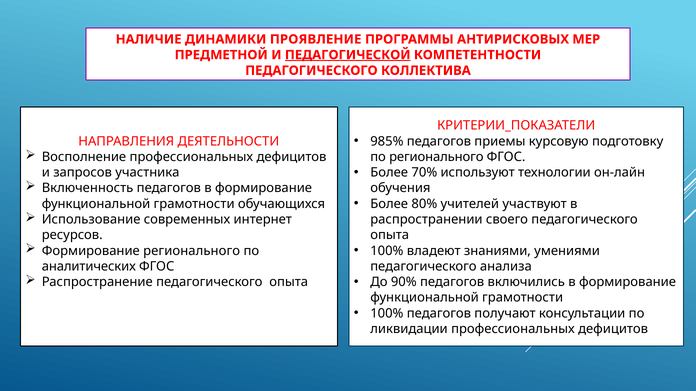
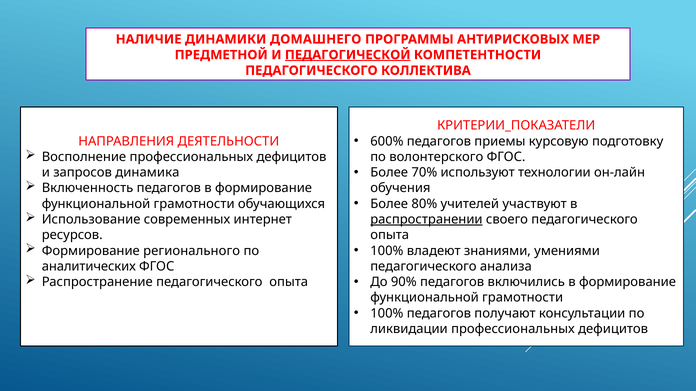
ПРОЯВЛЕНИЕ: ПРОЯВЛЕНИЕ -> ДОМАШНЕГО
985%: 985% -> 600%
по регионального: регионального -> волонтерского
участника: участника -> динамика
распространении underline: none -> present
